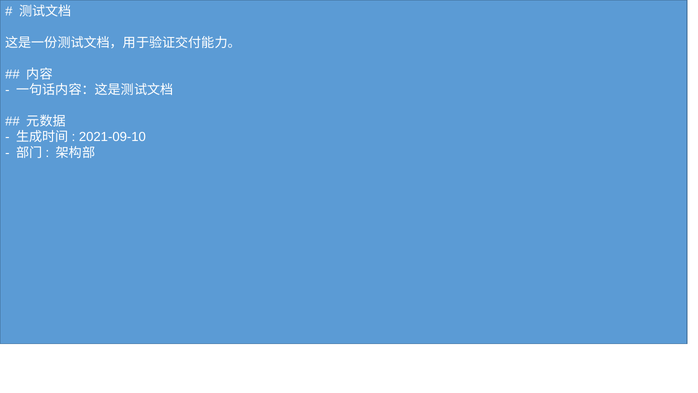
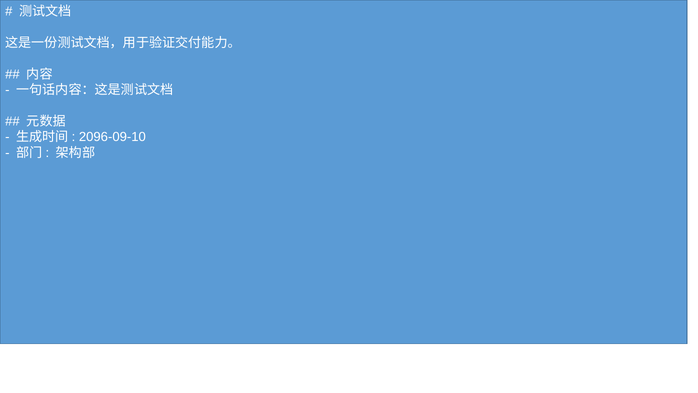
2021-09-10: 2021-09-10 -> 2096-09-10
